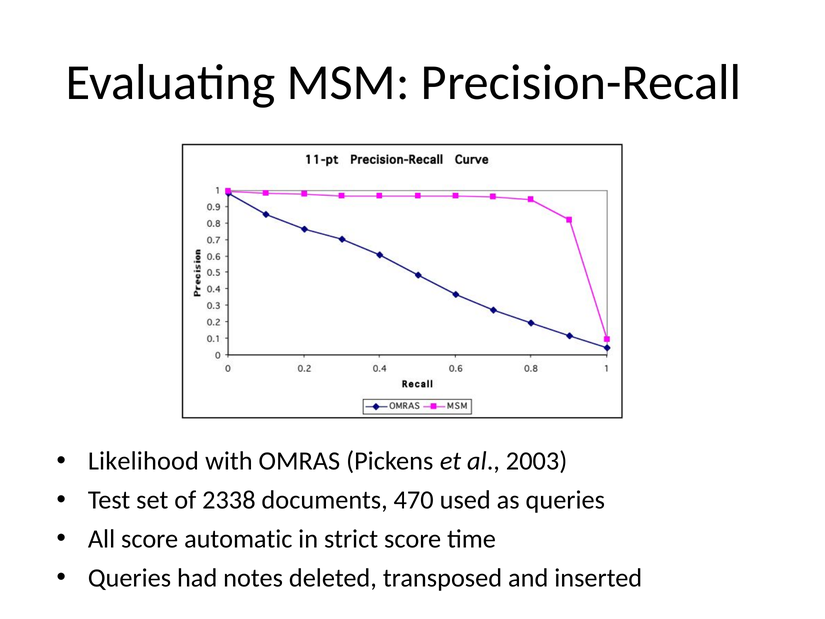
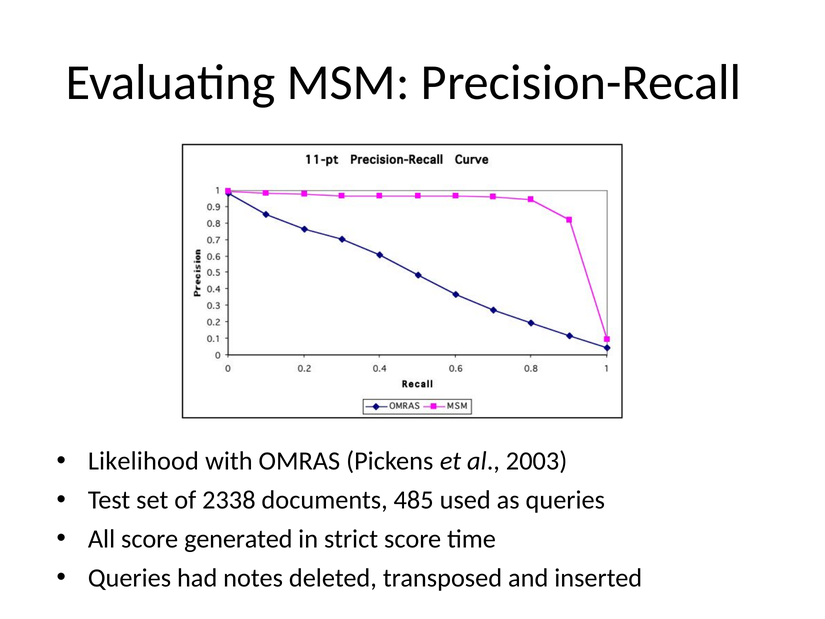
470: 470 -> 485
automatic: automatic -> generated
